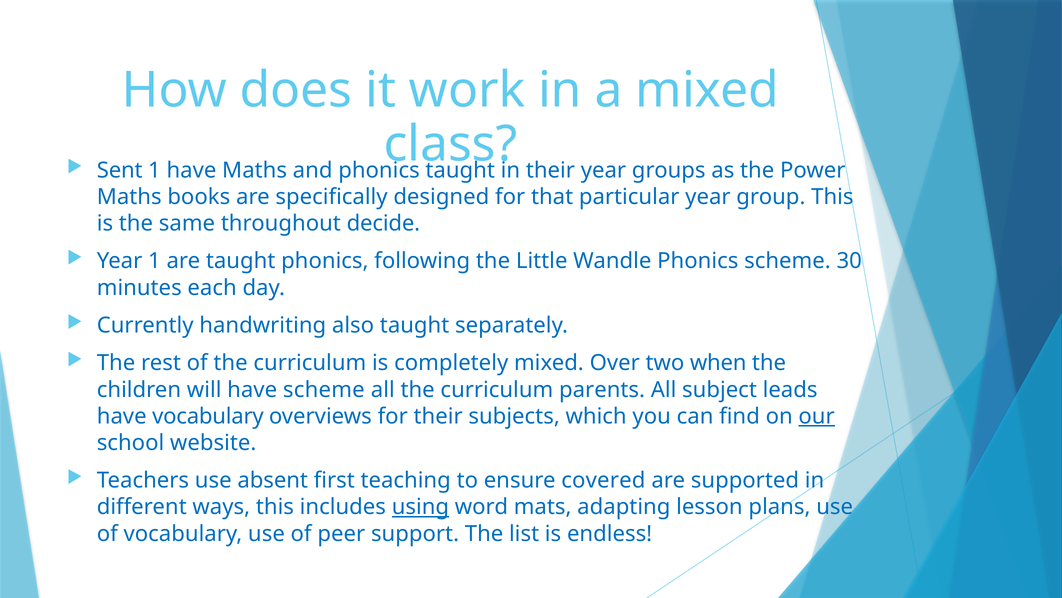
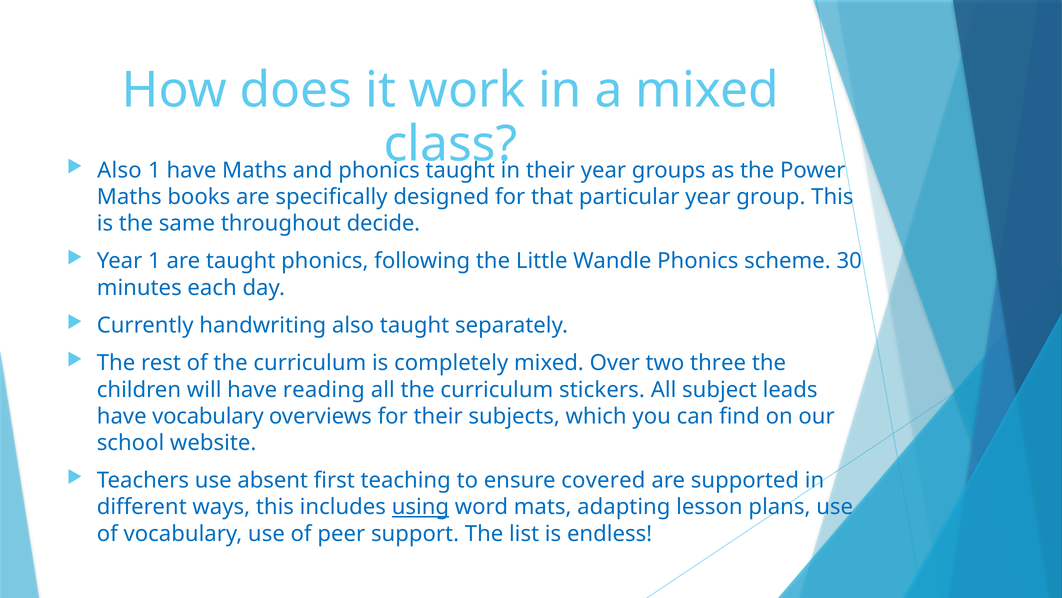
Sent at (120, 170): Sent -> Also
when: when -> three
have scheme: scheme -> reading
parents: parents -> stickers
our underline: present -> none
